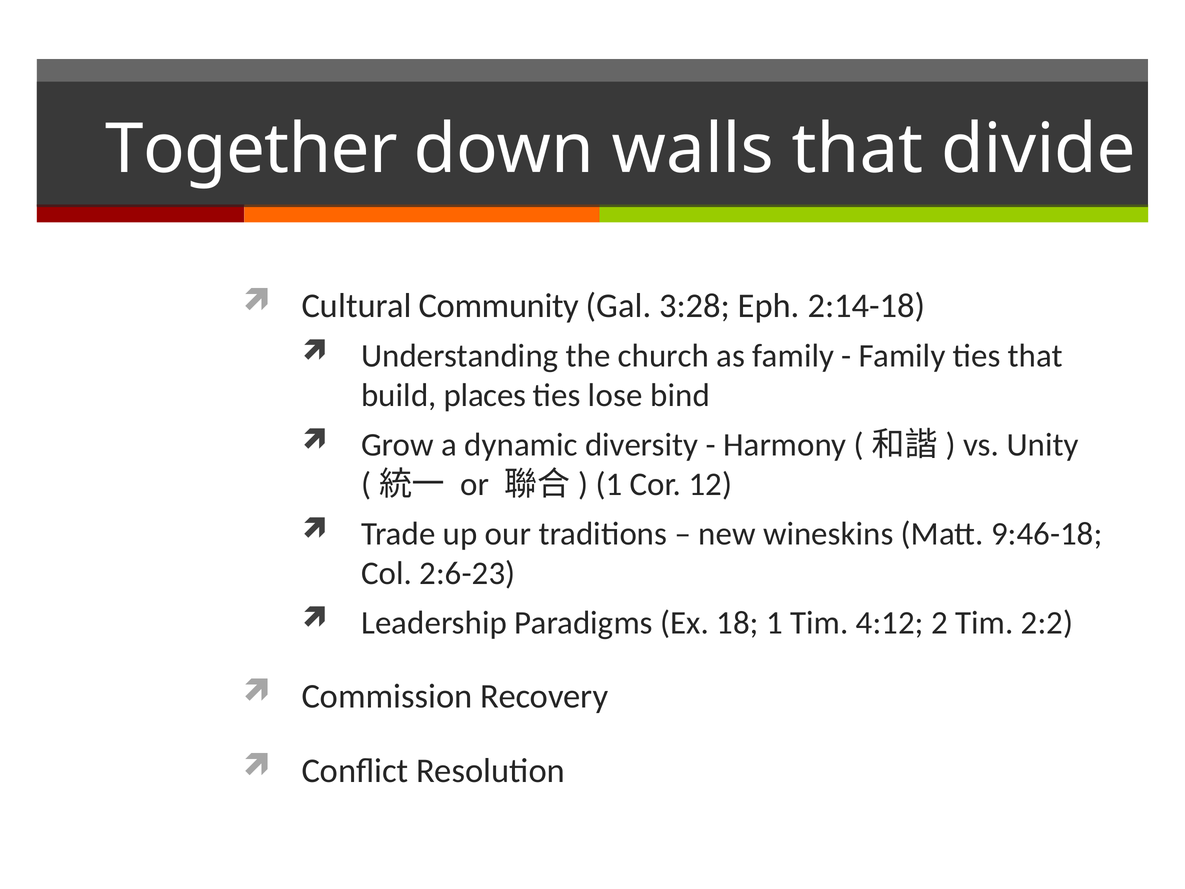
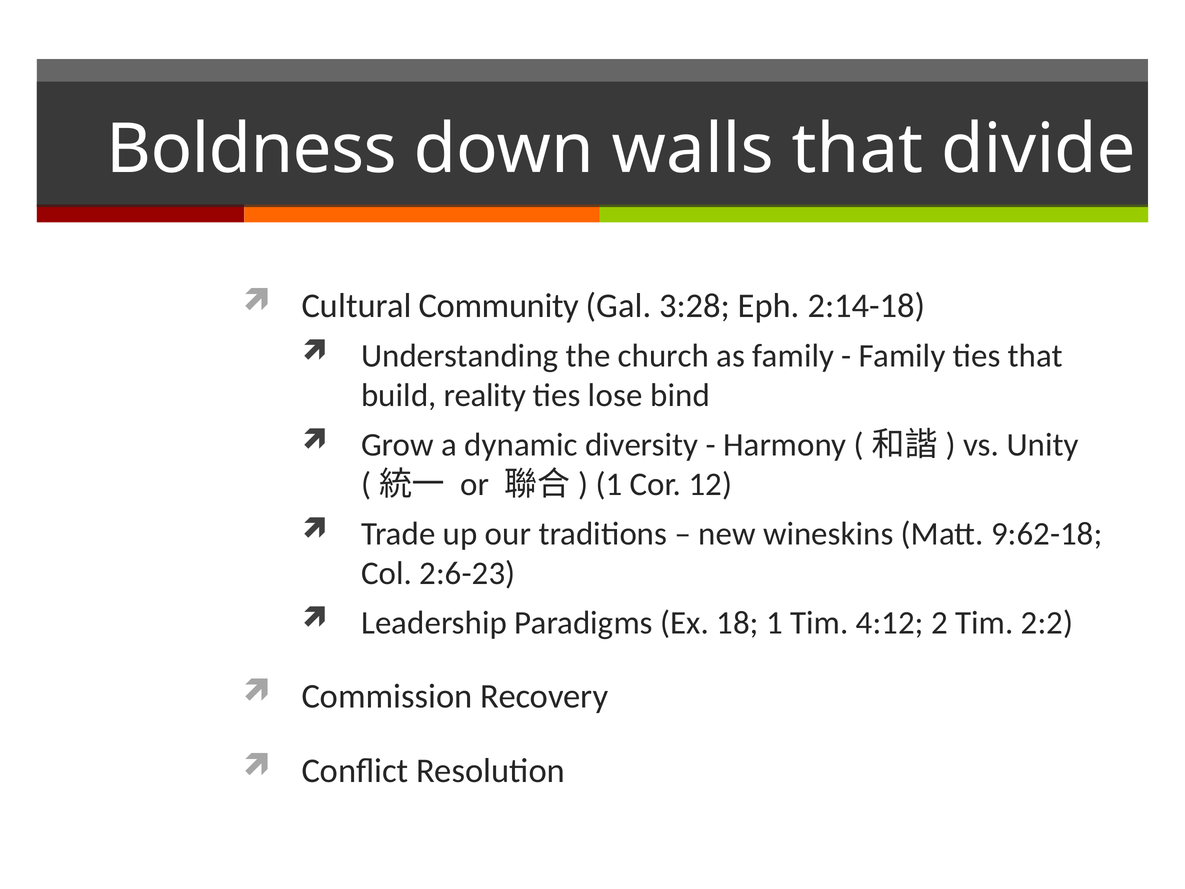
Together: Together -> Boldness
places: places -> reality
9:46-18: 9:46-18 -> 9:62-18
